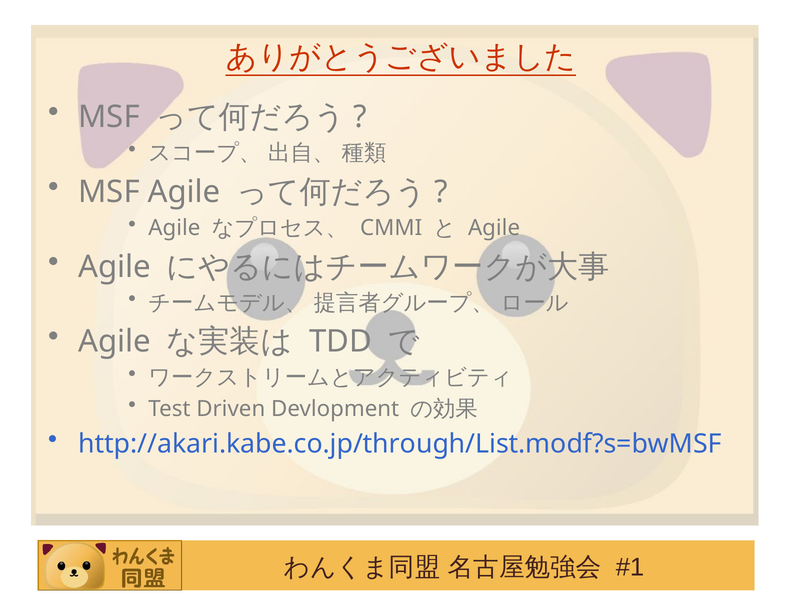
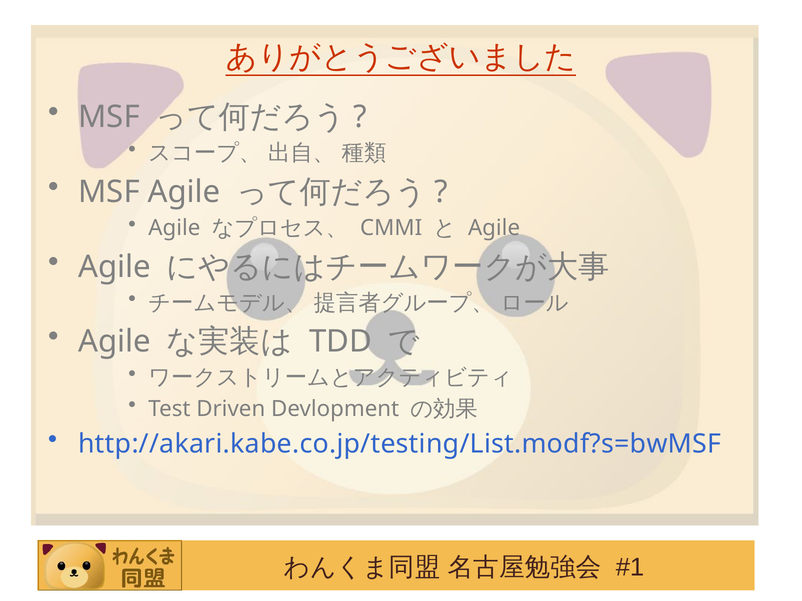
http://akari.kabe.co.jp/through/List.modf?s=bwMSF: http://akari.kabe.co.jp/through/List.modf?s=bwMSF -> http://akari.kabe.co.jp/testing/List.modf?s=bwMSF
